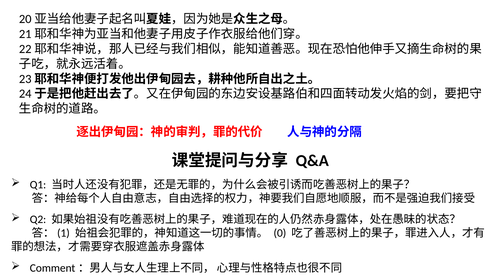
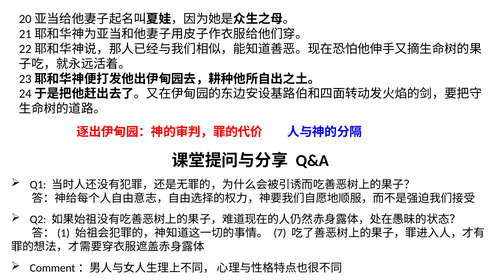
0: 0 -> 7
